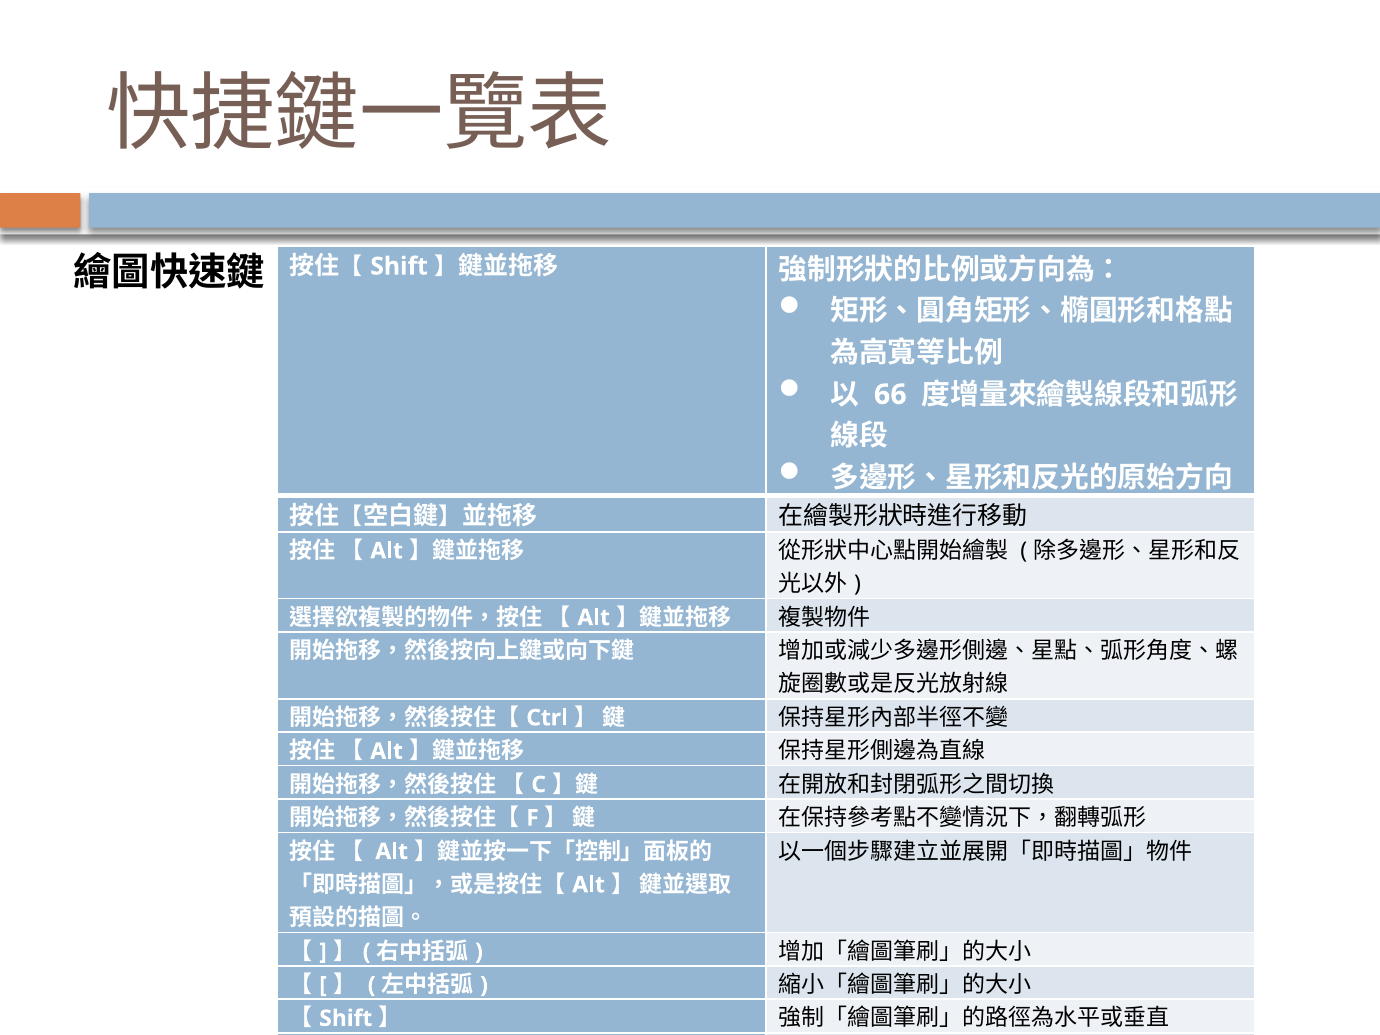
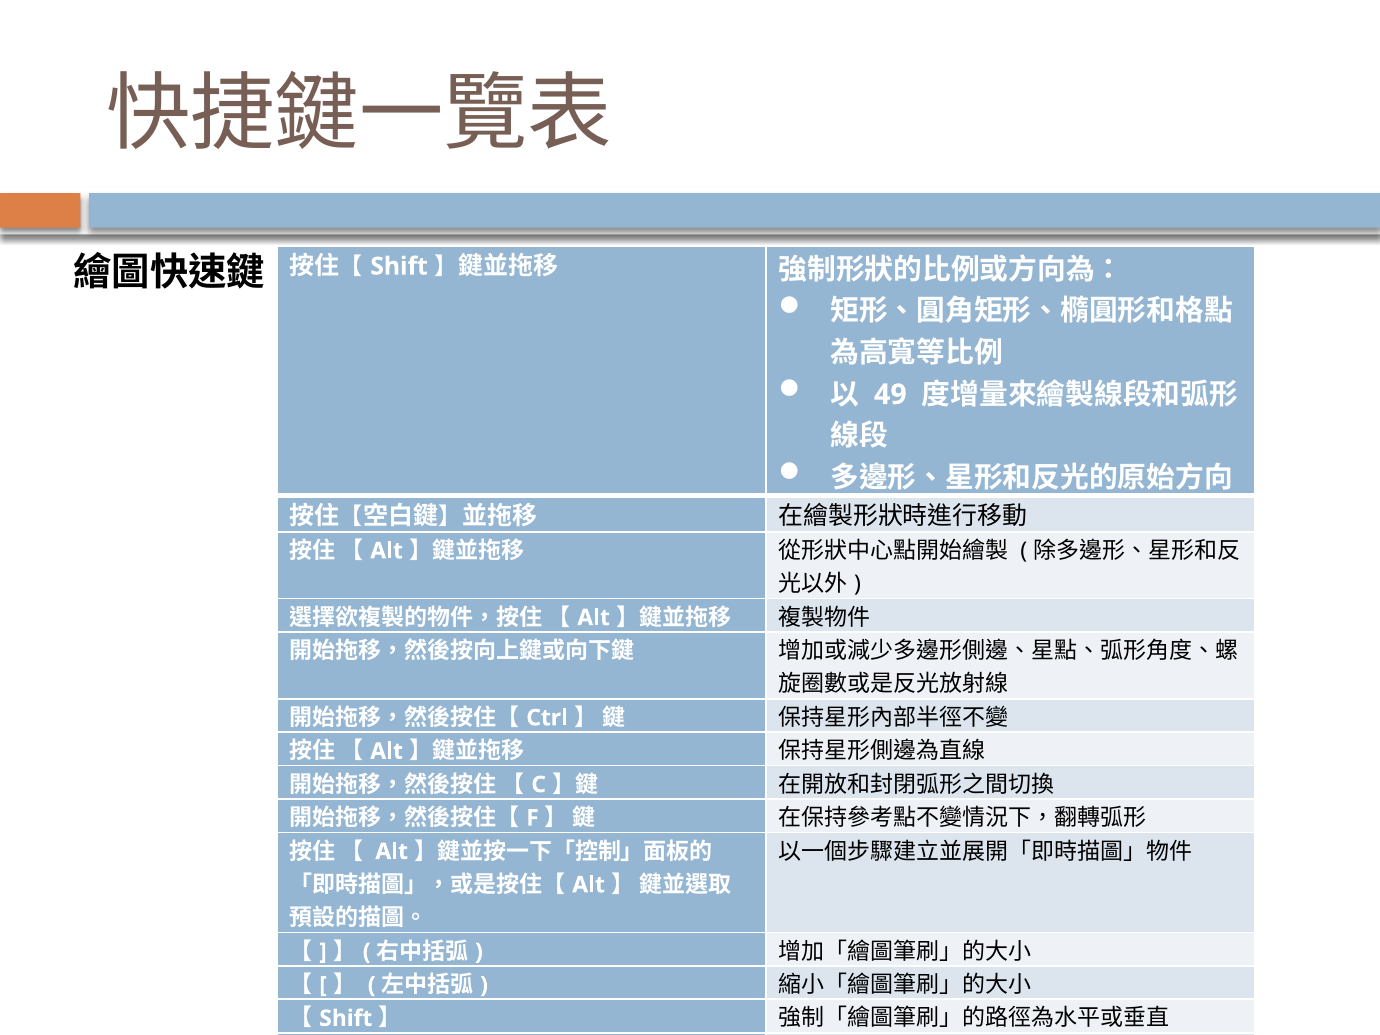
66: 66 -> 49
